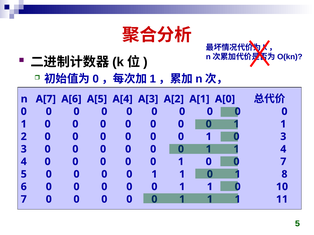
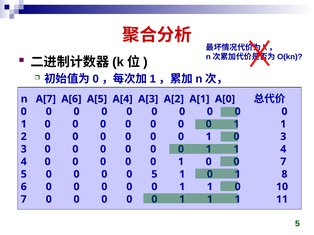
1 at (154, 175): 1 -> 5
